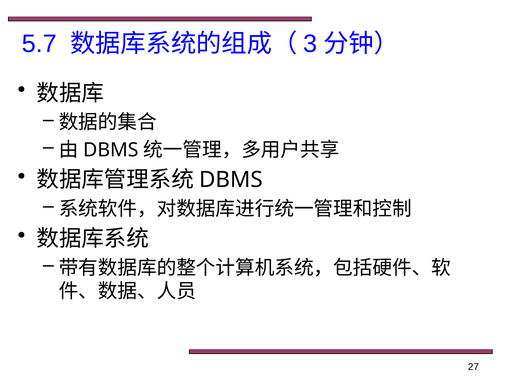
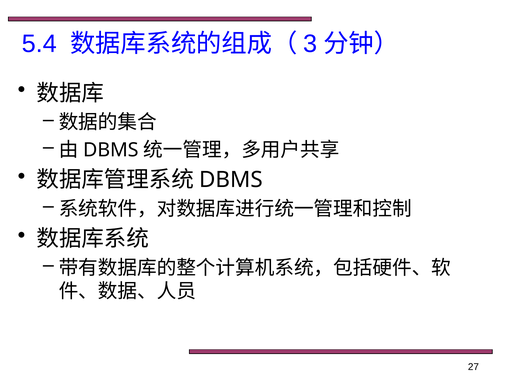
5.7: 5.7 -> 5.4
